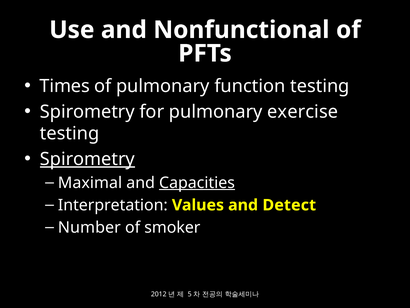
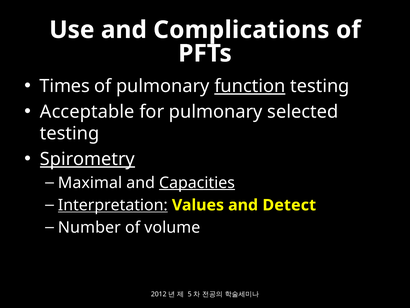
Nonfunctional: Nonfunctional -> Complications
function underline: none -> present
Spirometry at (87, 112): Spirometry -> Acceptable
exercise: exercise -> selected
Interpretation underline: none -> present
smoker: smoker -> volume
